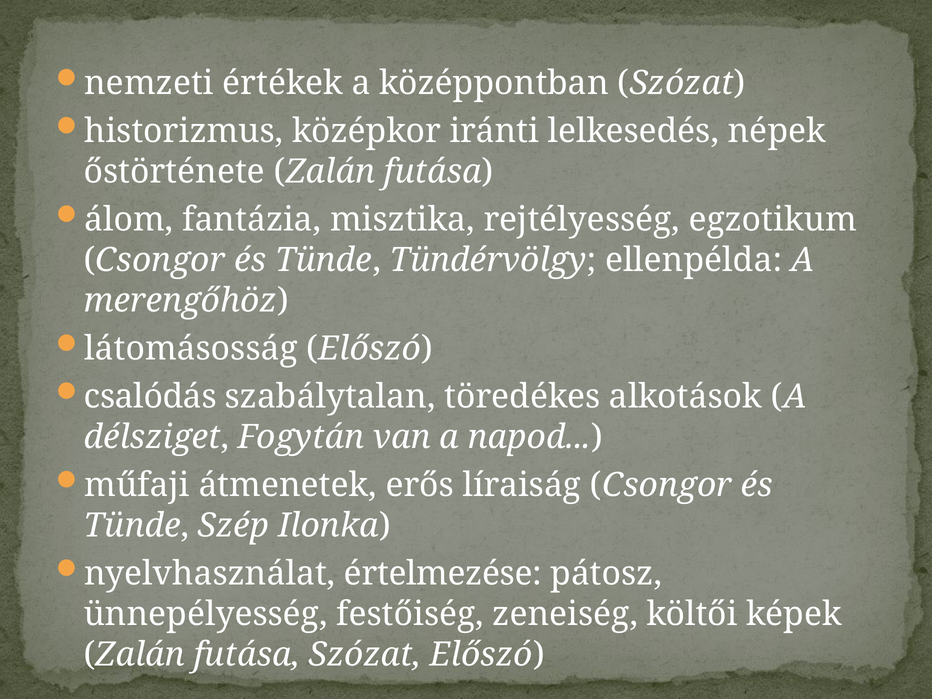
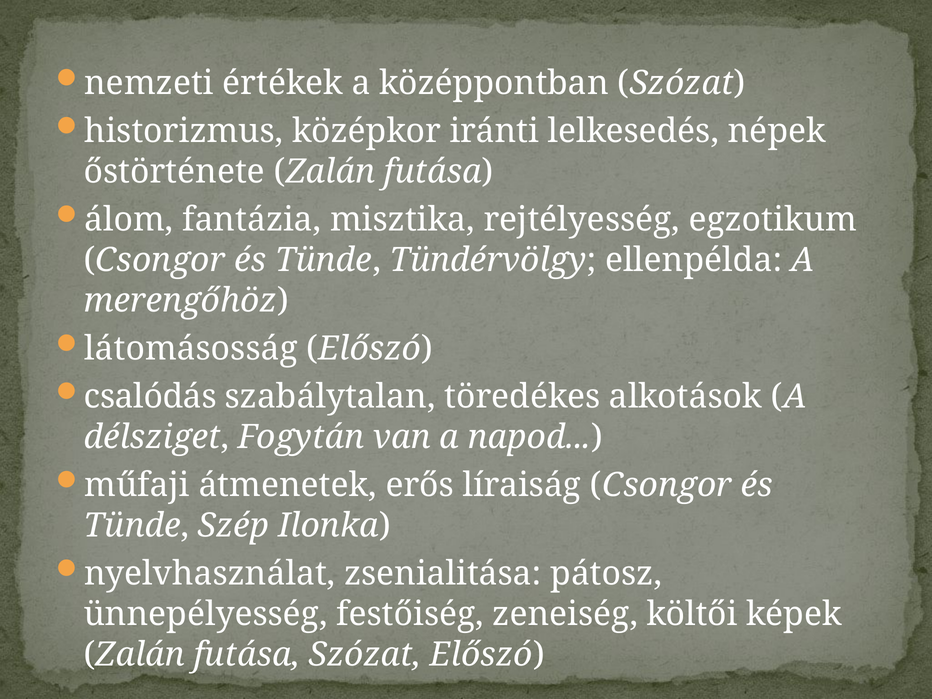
értelmezése: értelmezése -> zsenialitása
